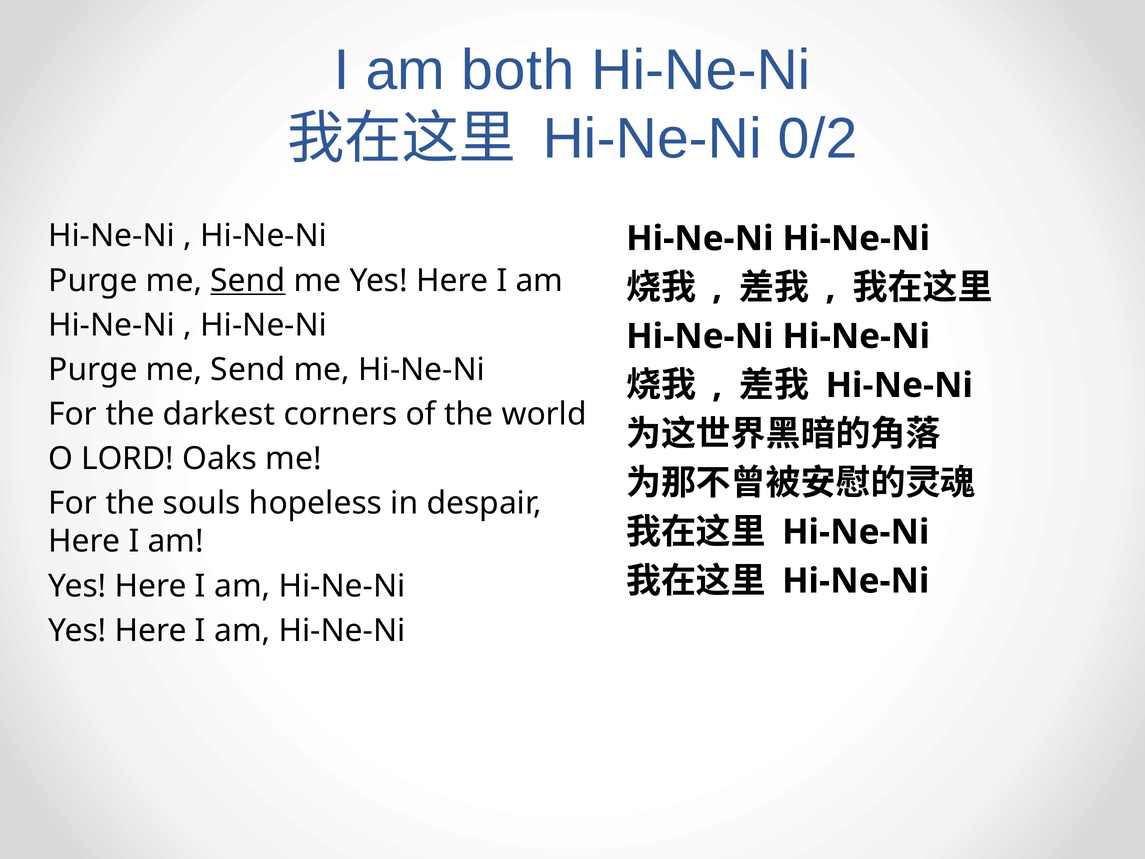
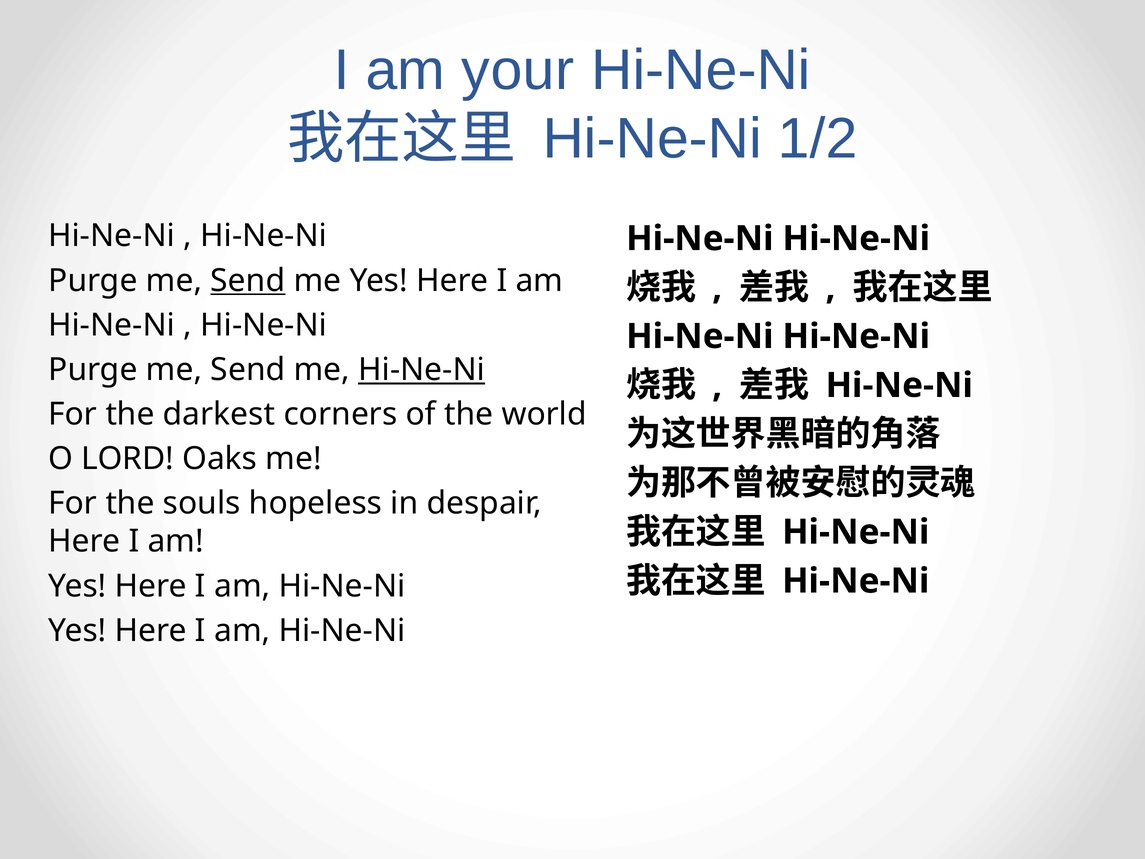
both: both -> your
0/2: 0/2 -> 1/2
Hi-Ne-Ni at (422, 370) underline: none -> present
